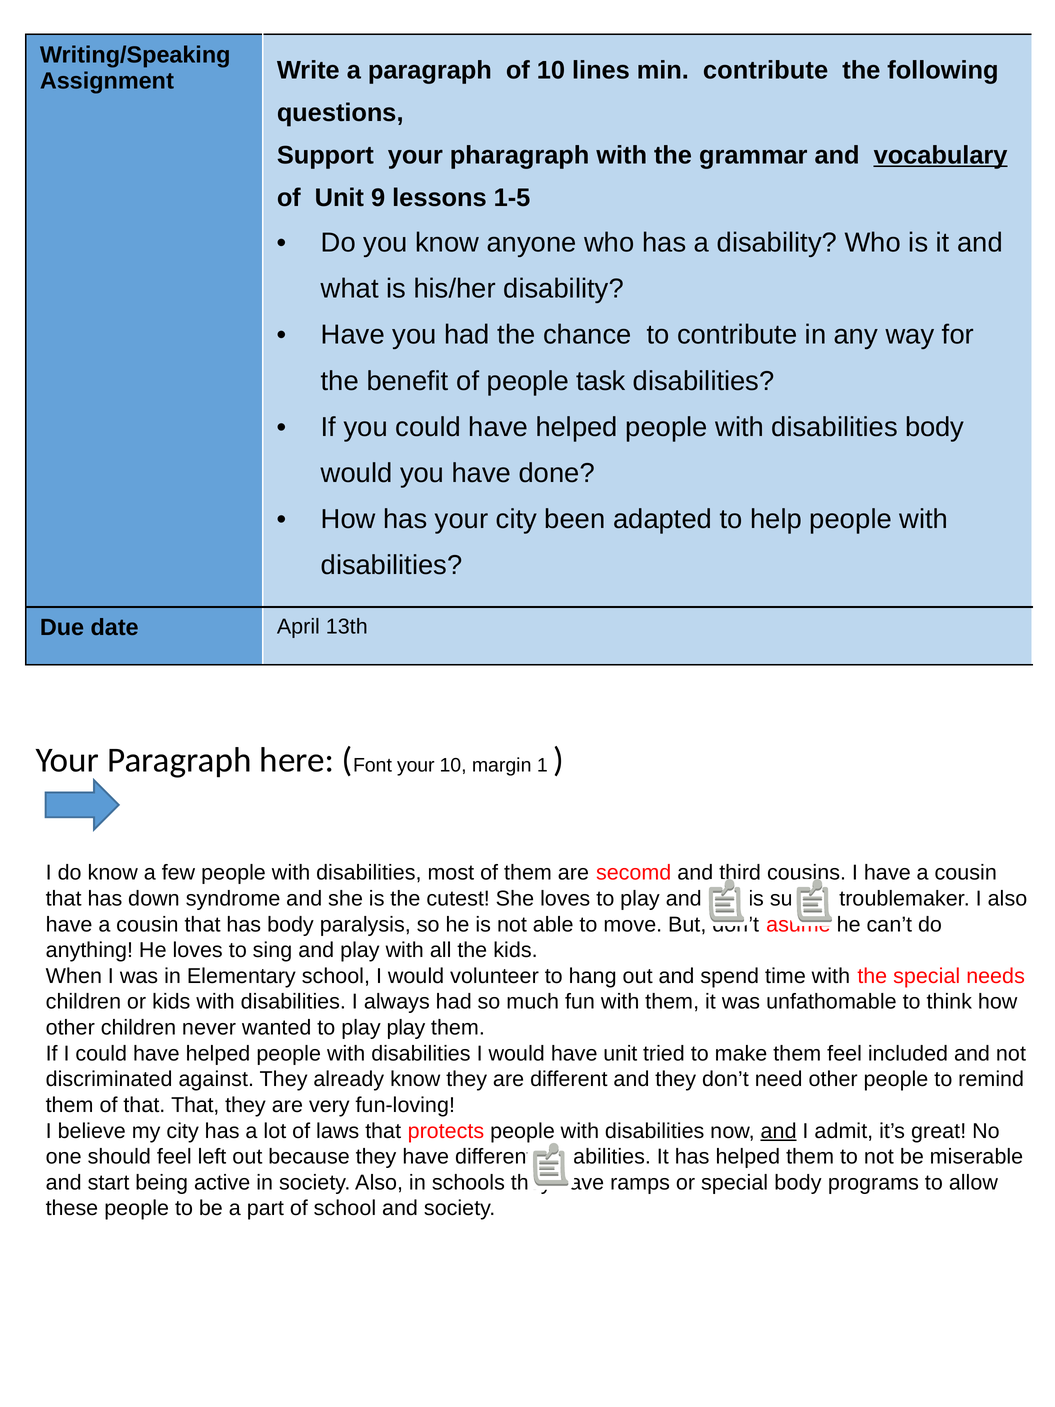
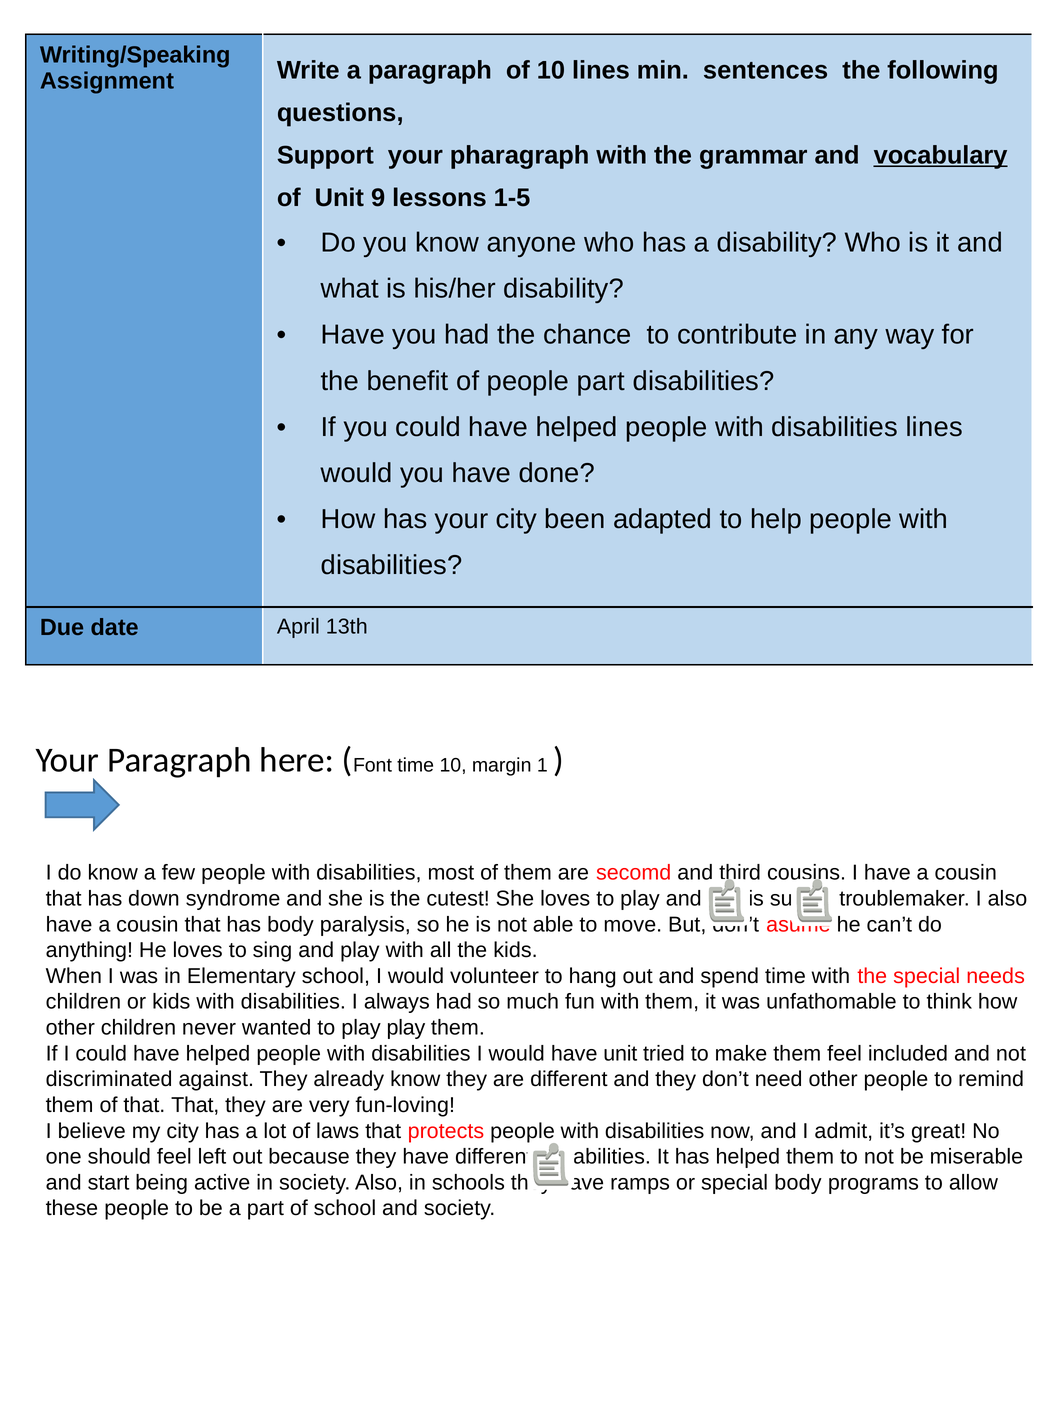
min contribute: contribute -> sentences
people task: task -> part
disabilities body: body -> lines
Font your: your -> time
and at (779, 1131) underline: present -> none
